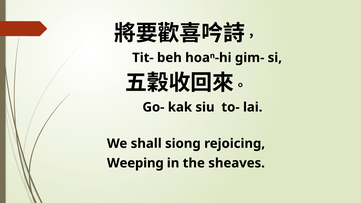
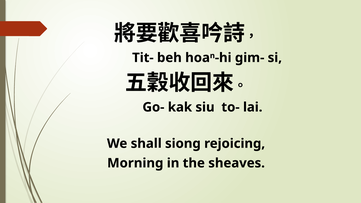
Weeping: Weeping -> Morning
